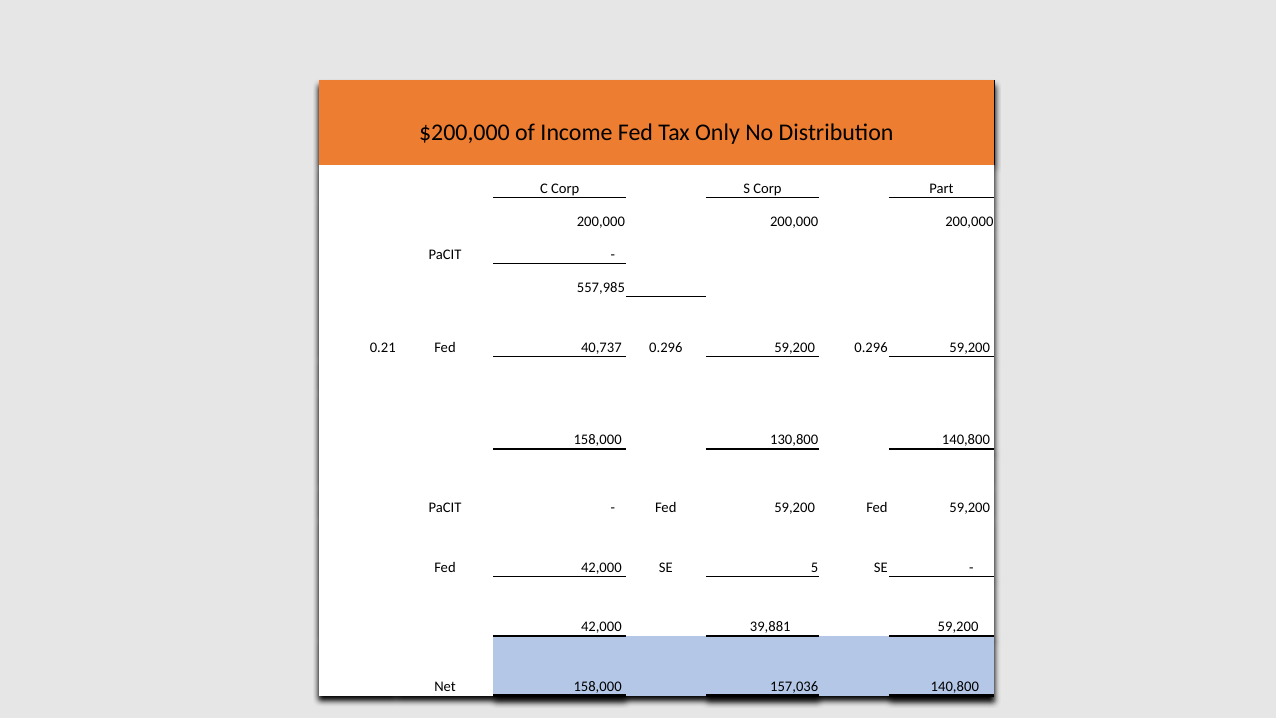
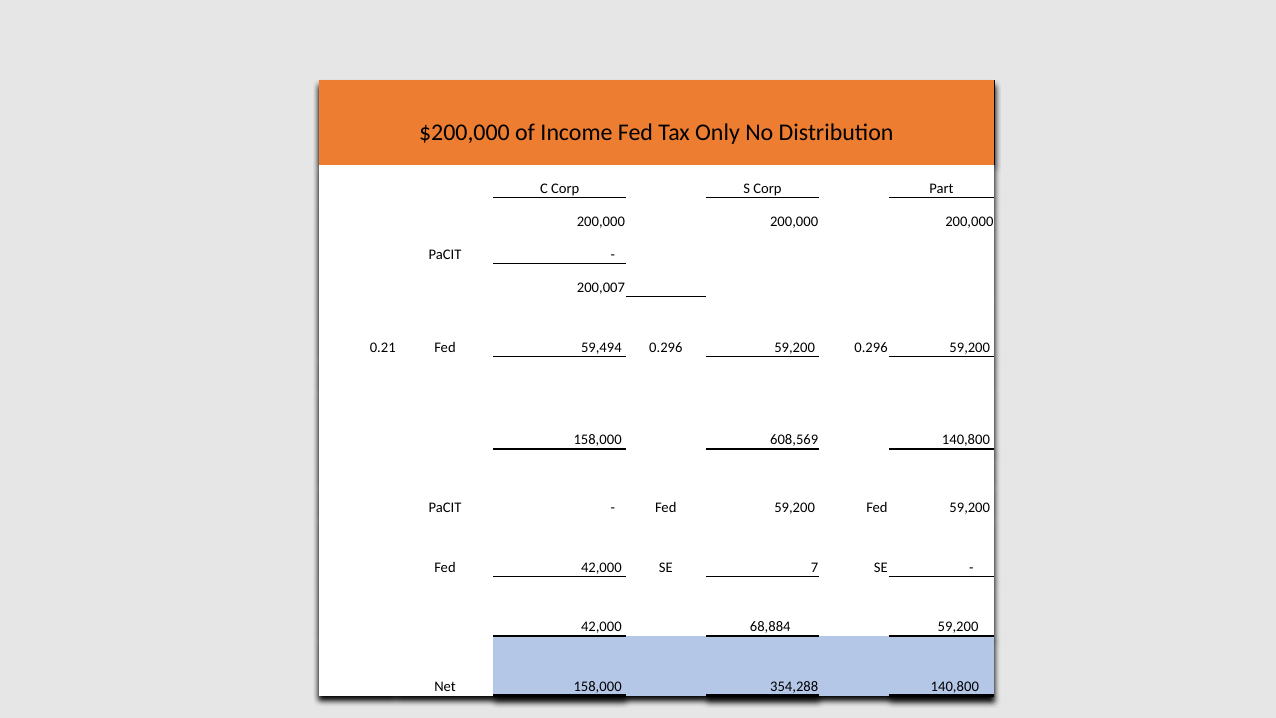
557,985: 557,985 -> 200,007
40,737: 40,737 -> 59,494
130,800: 130,800 -> 608,569
5: 5 -> 7
39,881: 39,881 -> 68,884
157,036: 157,036 -> 354,288
